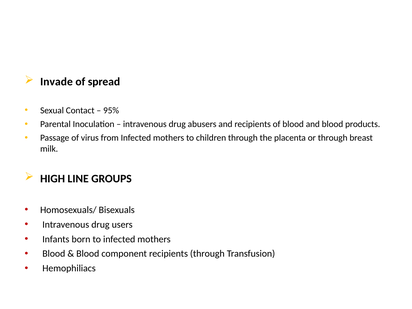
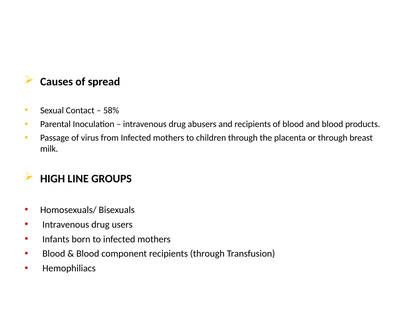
Invade: Invade -> Causes
95%: 95% -> 58%
